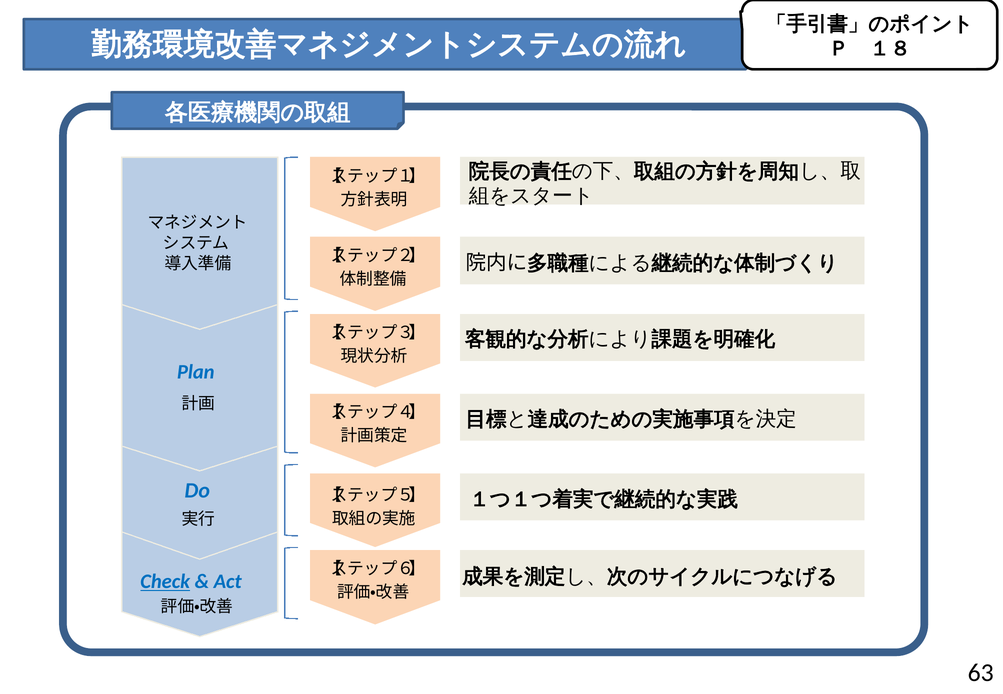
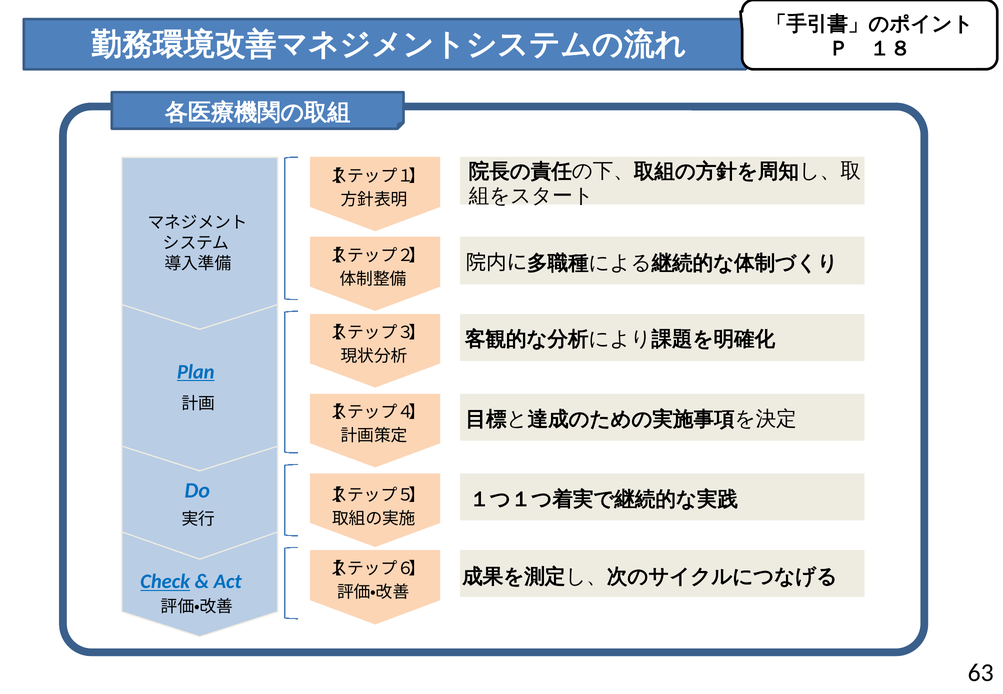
Plan underline: none -> present
